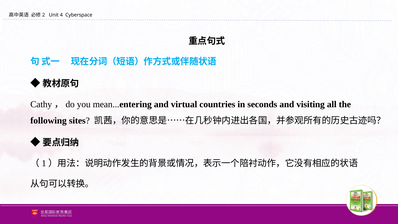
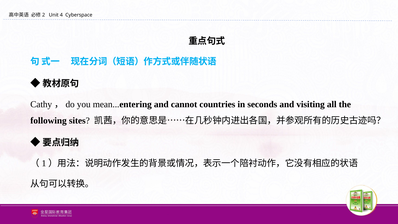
virtual: virtual -> cannot
